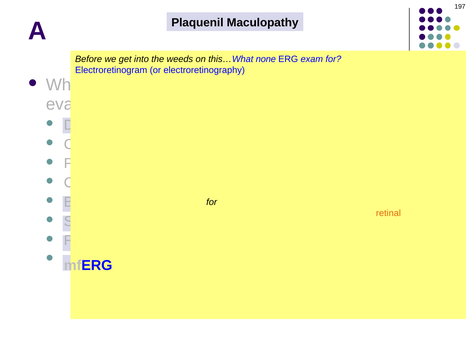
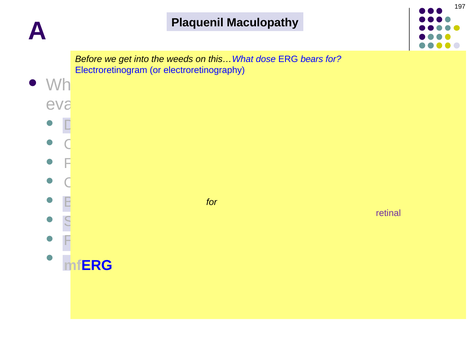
none: none -> dose
exam: exam -> bears
retinal at (388, 213) colour: orange -> purple
